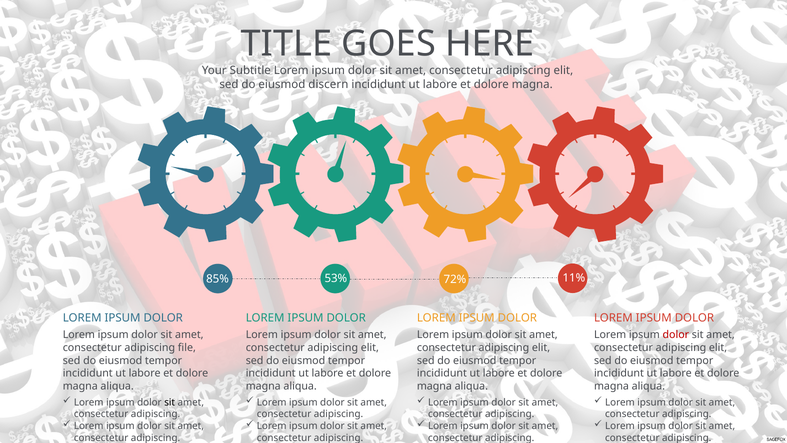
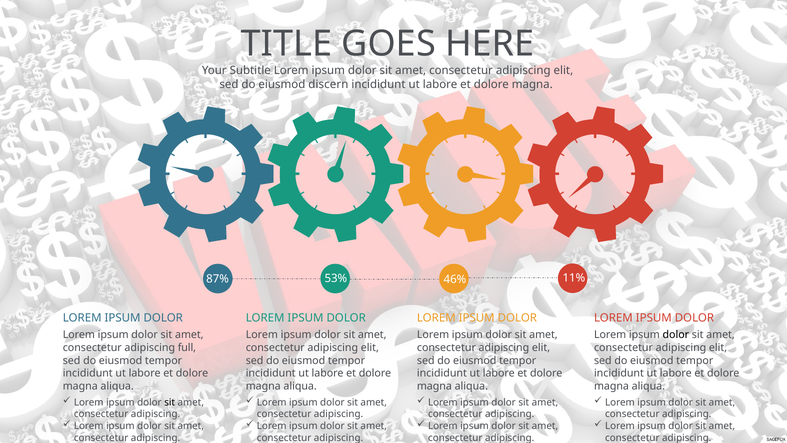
85%: 85% -> 87%
72%: 72% -> 46%
dolor at (676, 335) colour: red -> black
file: file -> full
